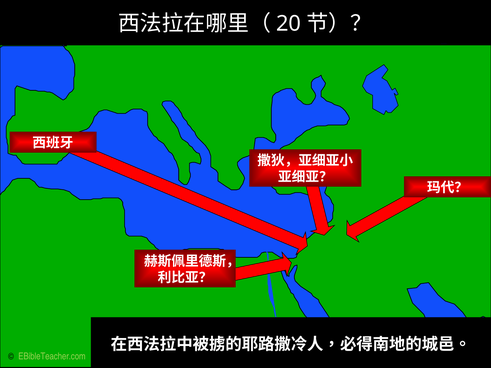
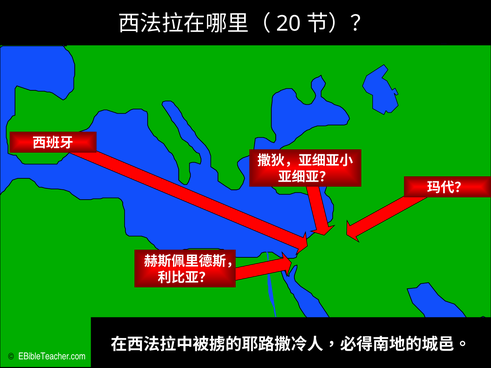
EBibleTeacher.com colour: light green -> white
